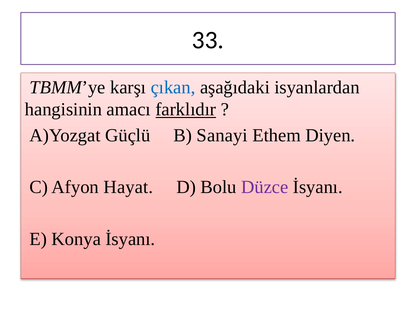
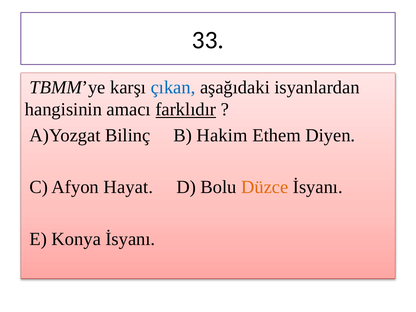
Güçlü: Güçlü -> Bilinç
Sanayi: Sanayi -> Hakim
Düzce colour: purple -> orange
